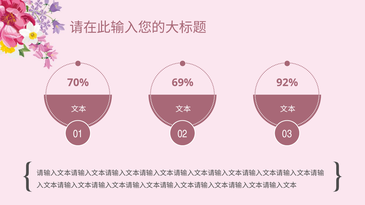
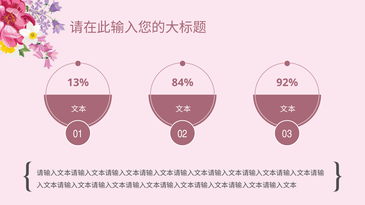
70%: 70% -> 13%
69%: 69% -> 84%
